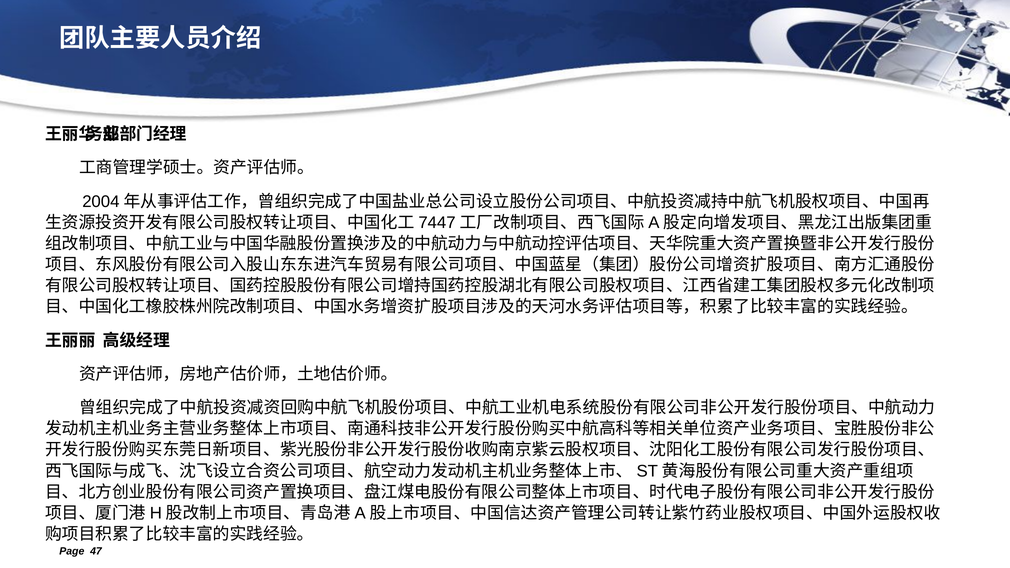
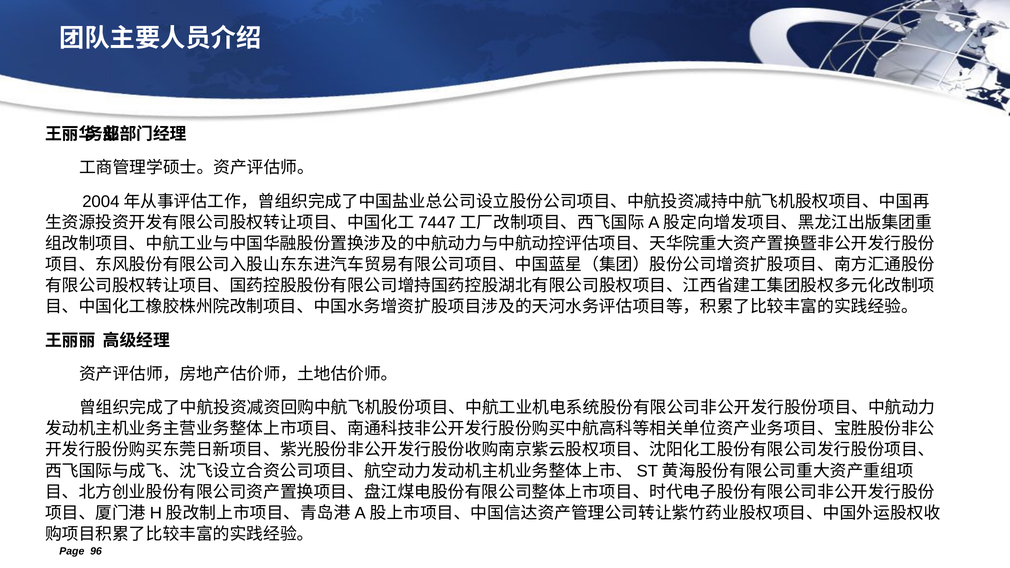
47: 47 -> 96
